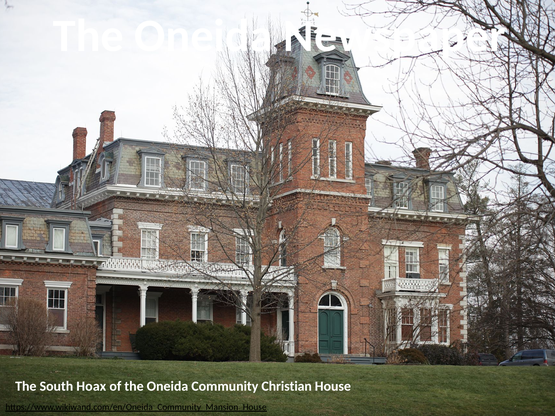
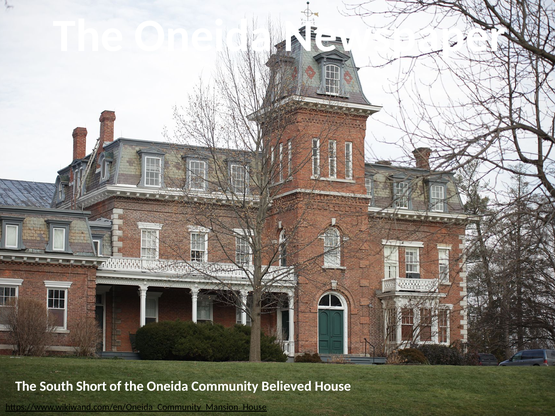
Hoax: Hoax -> Short
Christian: Christian -> Believed
